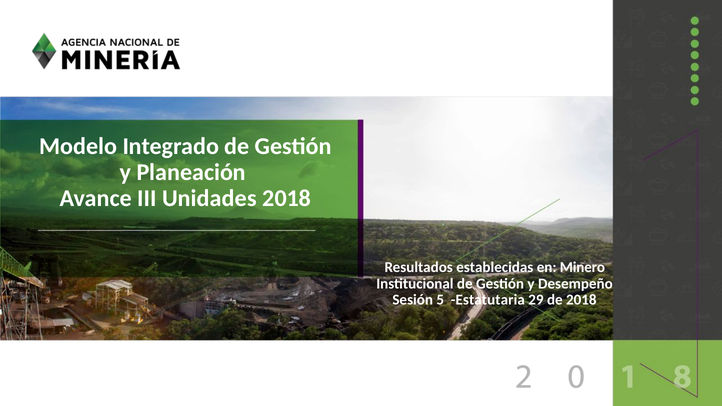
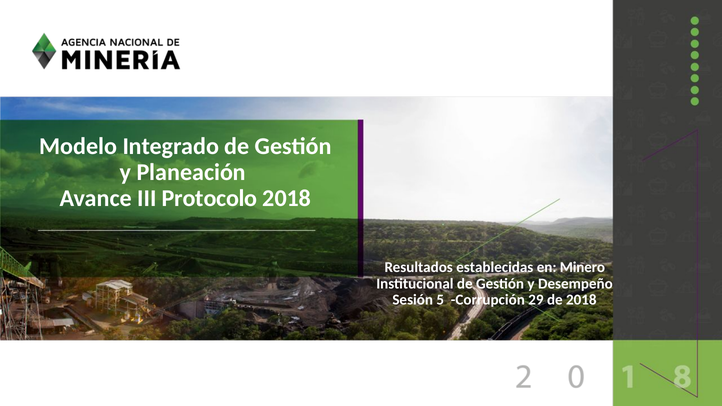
Unidades: Unidades -> Protocolo
Estatutaria: Estatutaria -> Corrupción
